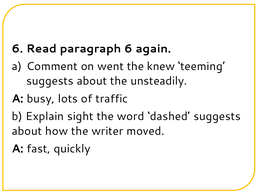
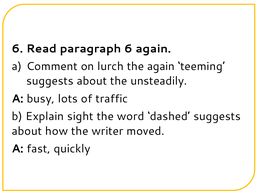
went: went -> lurch
the knew: knew -> again
